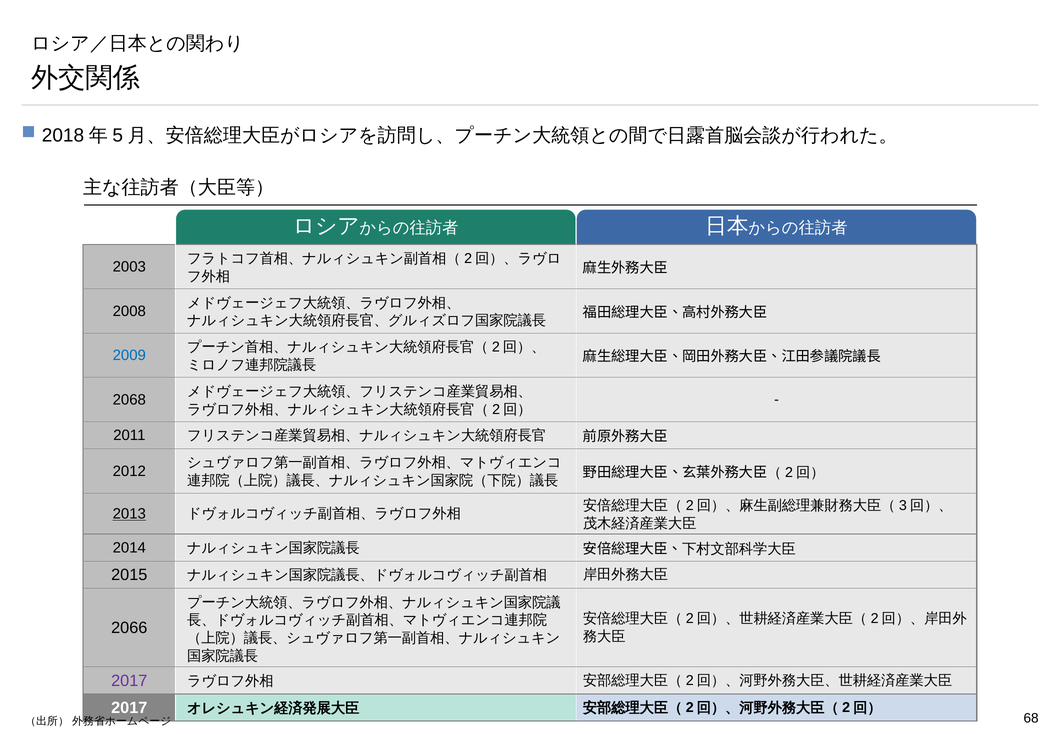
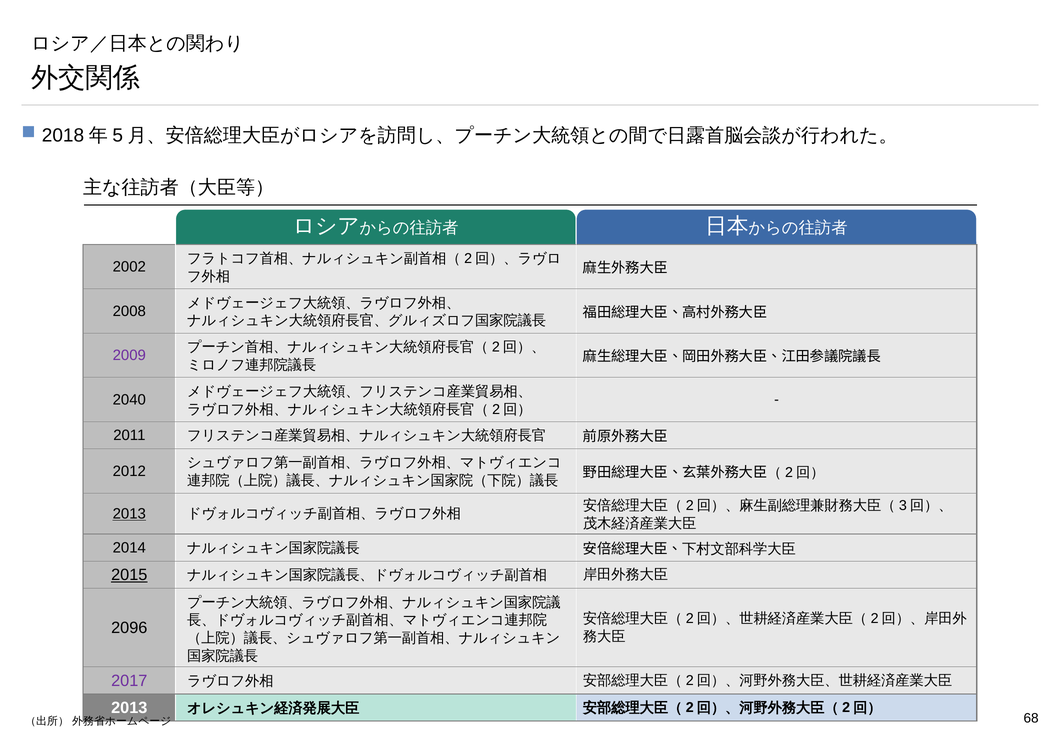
2003: 2003 -> 2002
2009 colour: blue -> purple
2068: 2068 -> 2040
2015 underline: none -> present
2066: 2066 -> 2096
2017 at (129, 708): 2017 -> 2013
